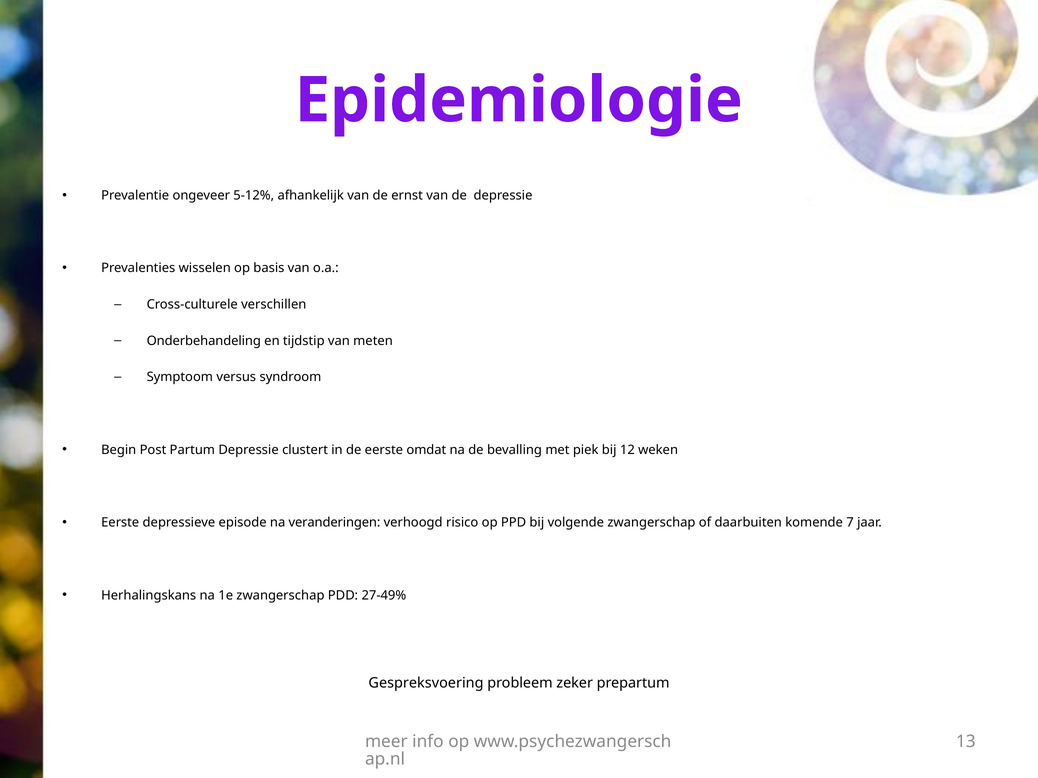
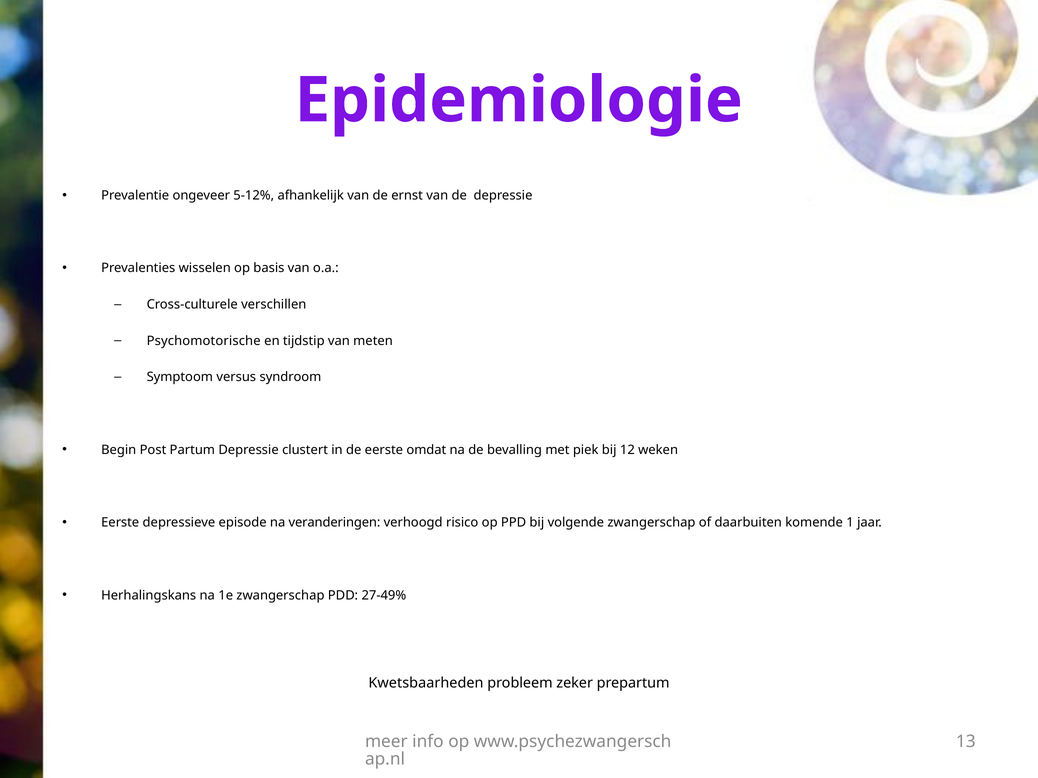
Onderbehandeling: Onderbehandeling -> Psychomotorische
7: 7 -> 1
Gespreksvoering: Gespreksvoering -> Kwetsbaarheden
